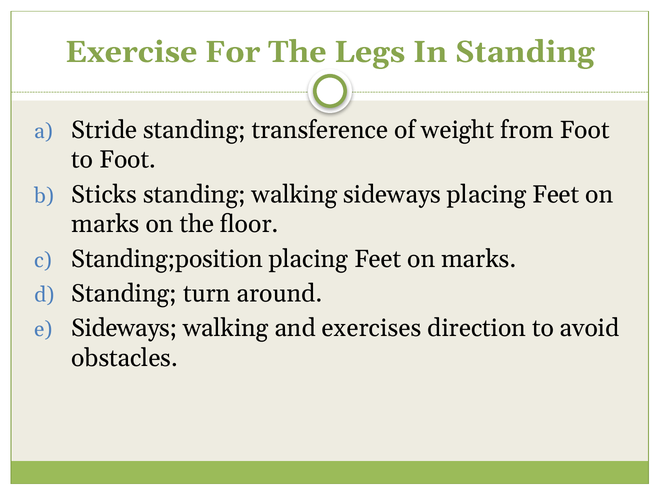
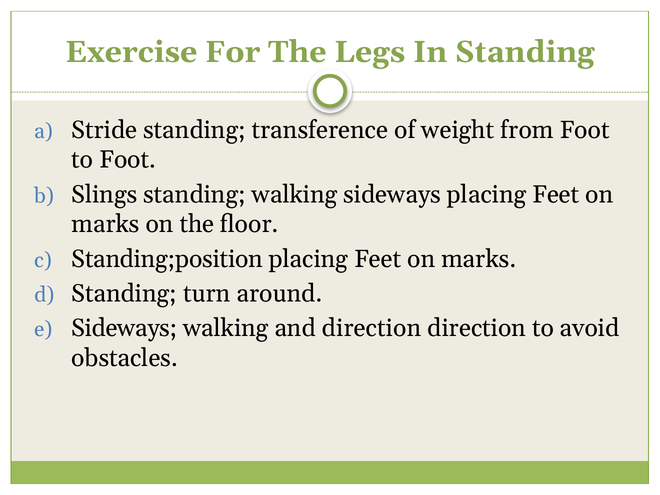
Sticks: Sticks -> Slings
and exercises: exercises -> direction
